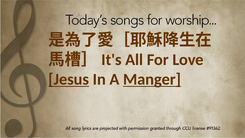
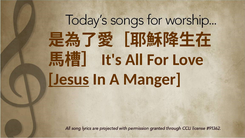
Manger underline: present -> none
